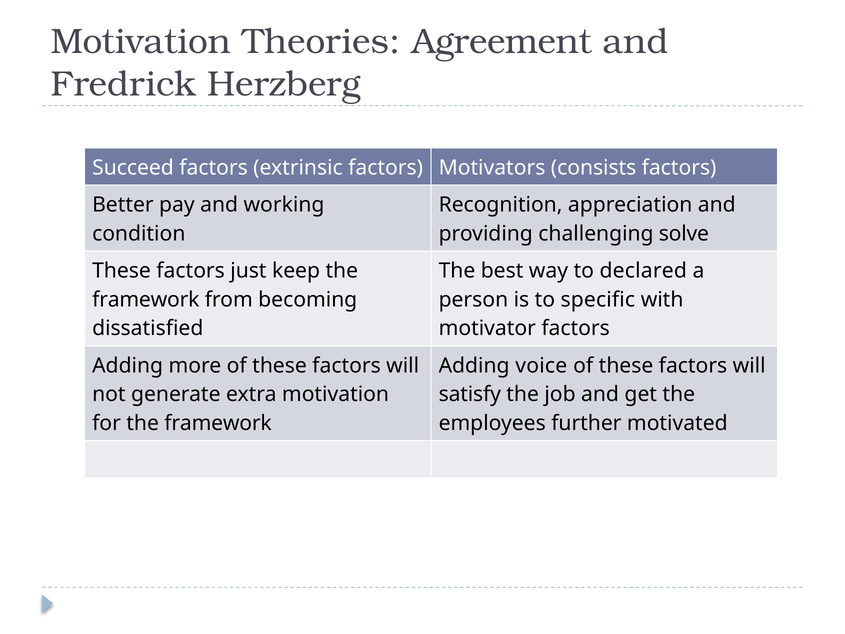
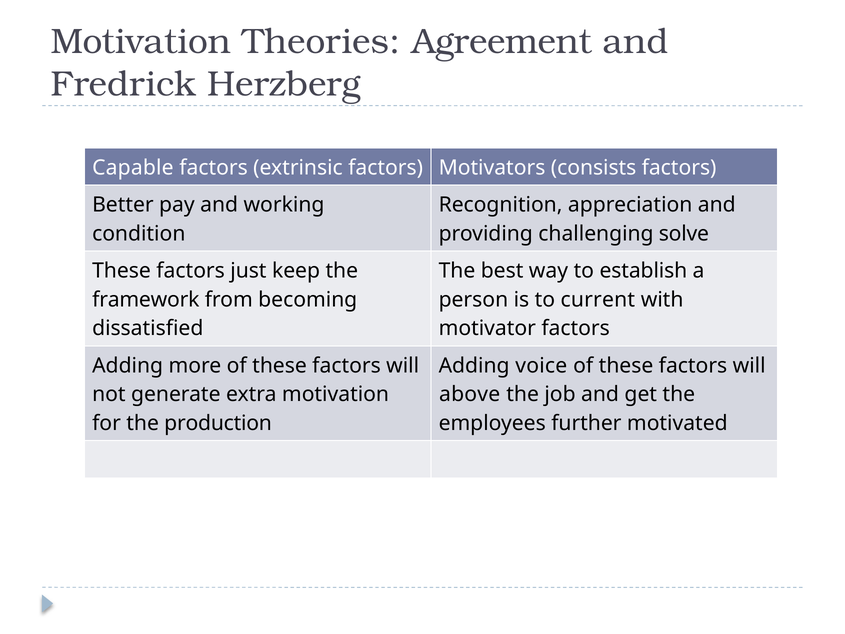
Succeed: Succeed -> Capable
declared: declared -> establish
specific: specific -> current
satisfy: satisfy -> above
for the framework: framework -> production
